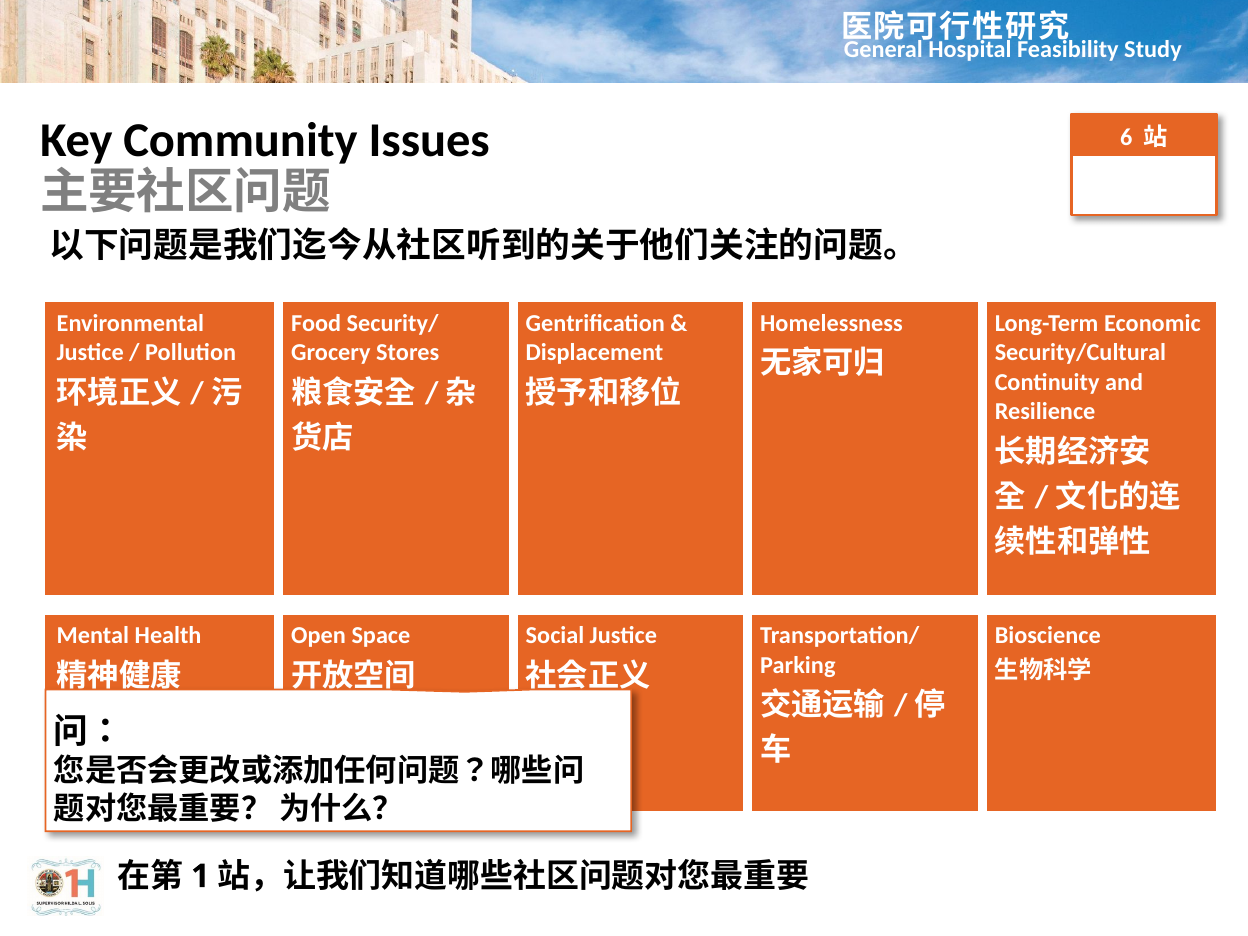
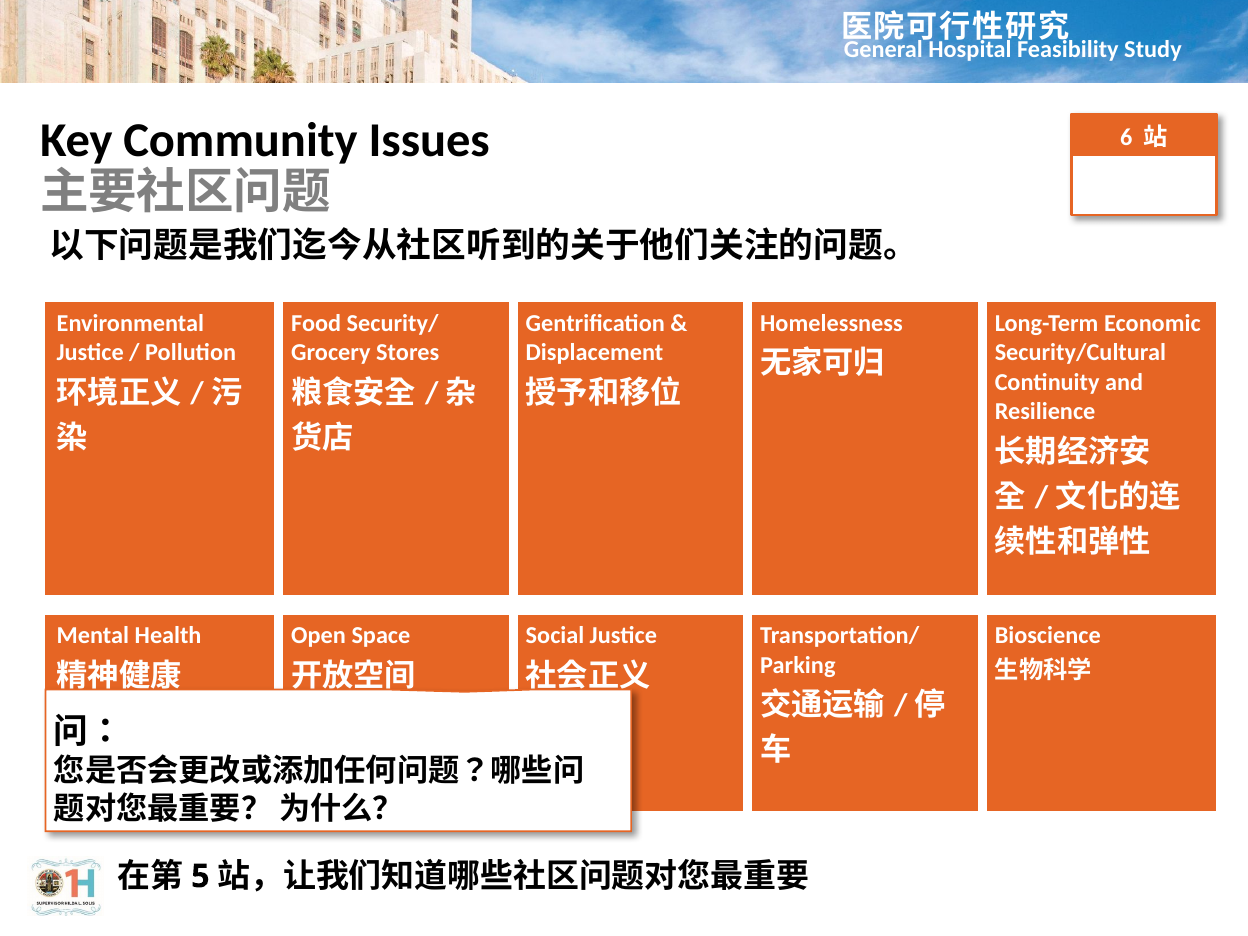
1: 1 -> 5
